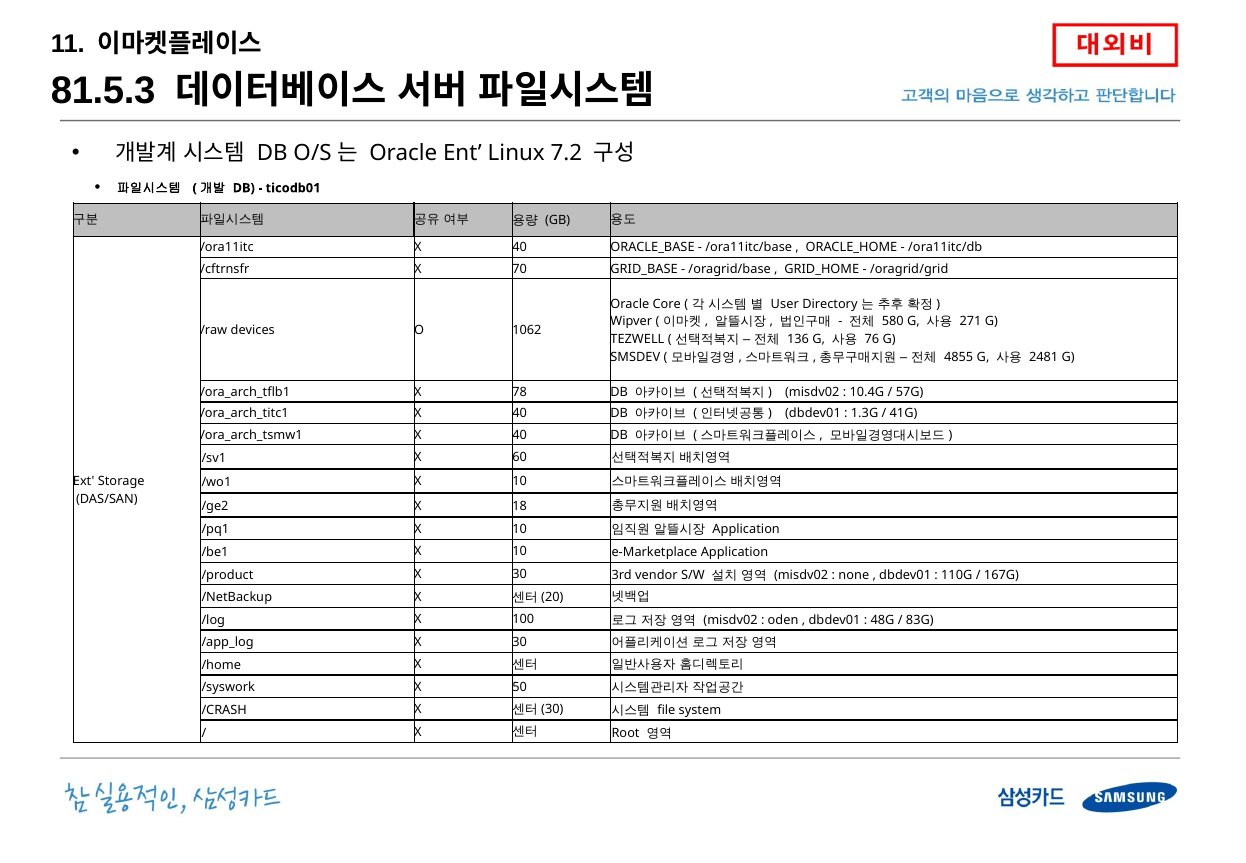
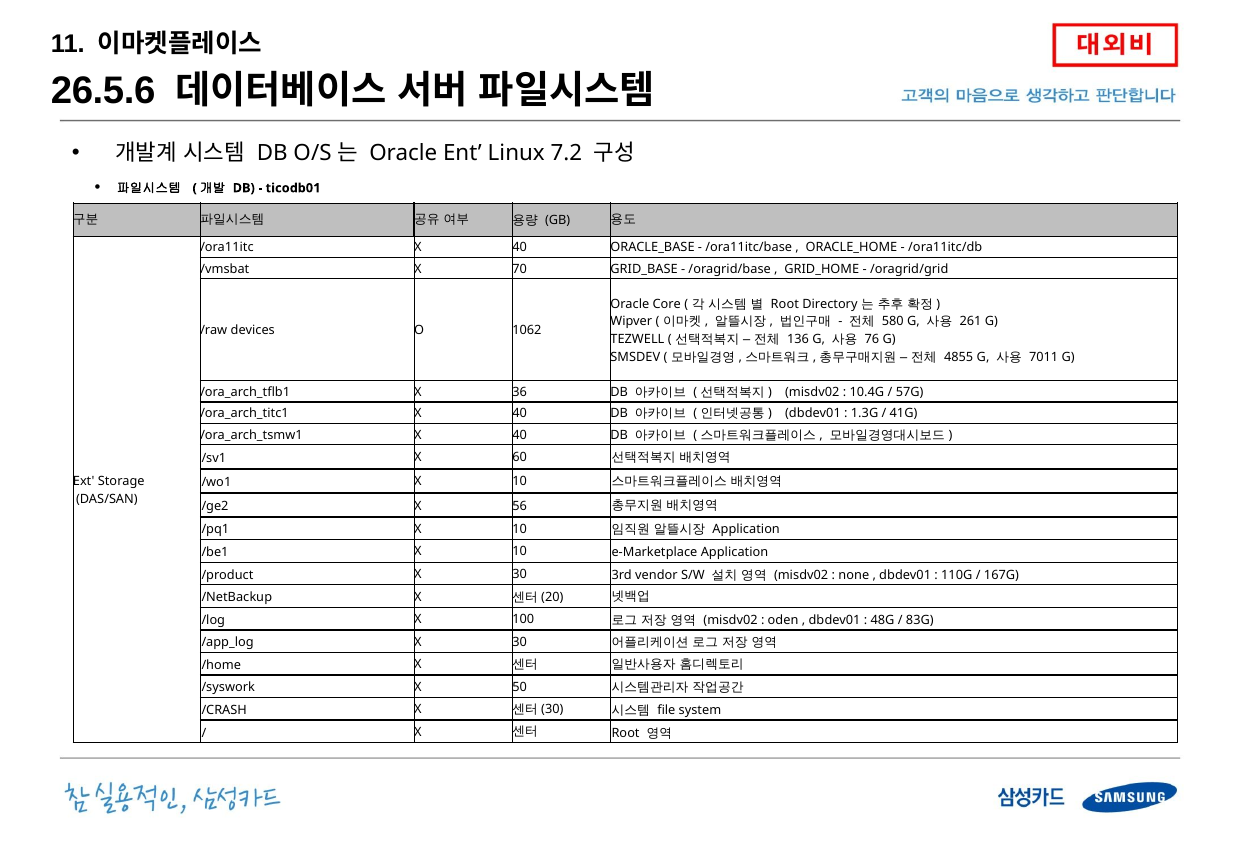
81.5.3: 81.5.3 -> 26.5.6
/cftrnsfr: /cftrnsfr -> /vmsbat
User at (785, 304): User -> Root
271: 271 -> 261
2481: 2481 -> 7011
78: 78 -> 36
18: 18 -> 56
